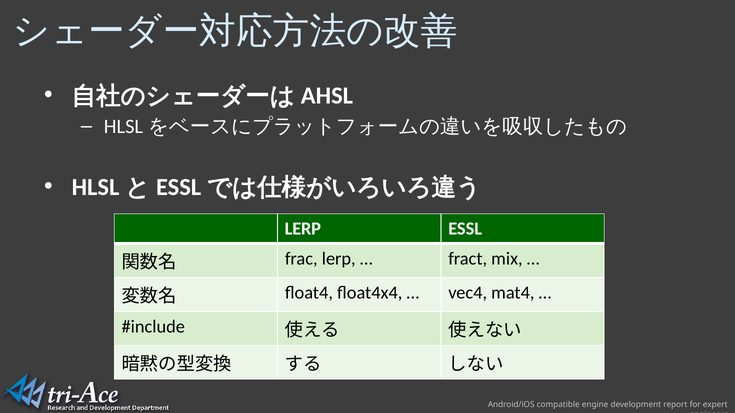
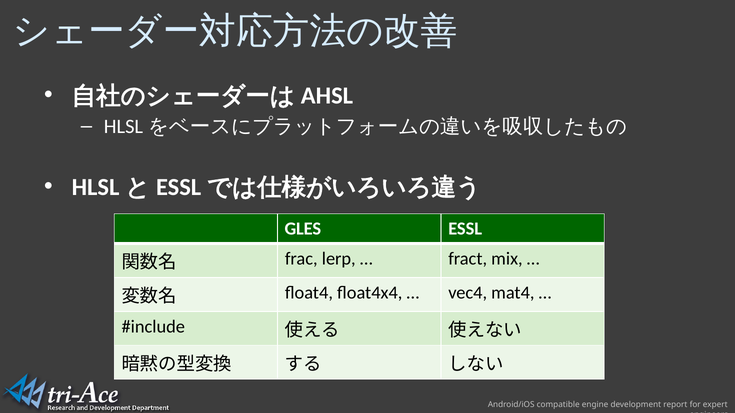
LERP at (303, 229): LERP -> GLES
